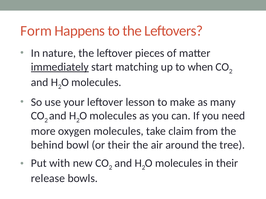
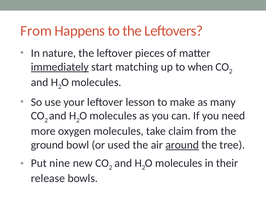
Form at (36, 31): Form -> From
behind: behind -> ground
or their: their -> used
around underline: none -> present
with: with -> nine
